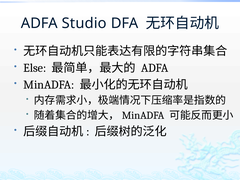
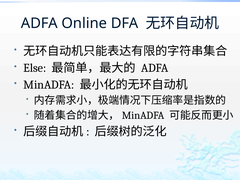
Studio: Studio -> Online
